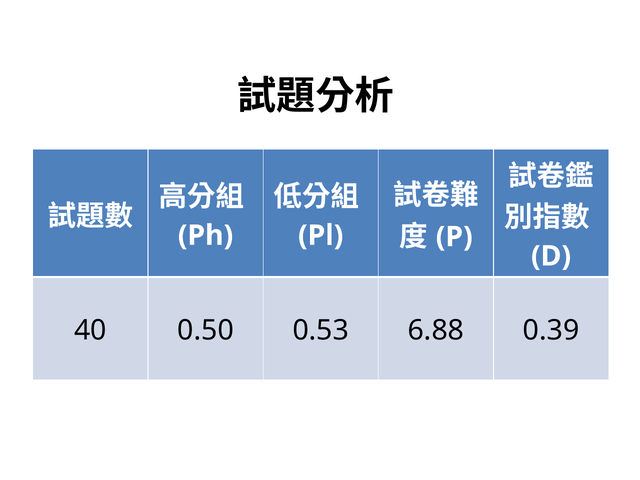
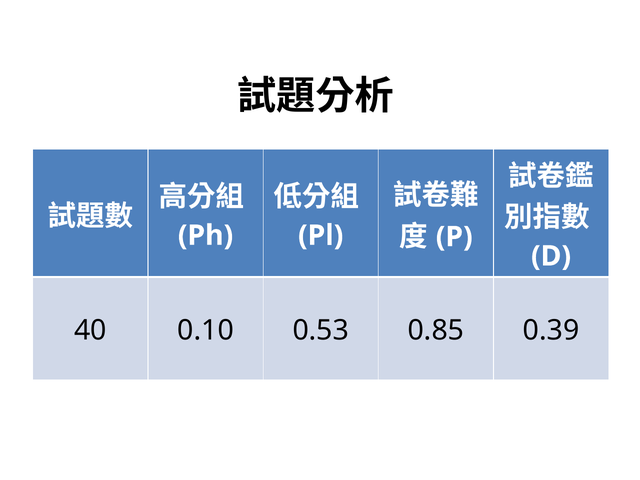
0.50: 0.50 -> 0.10
6.88: 6.88 -> 0.85
